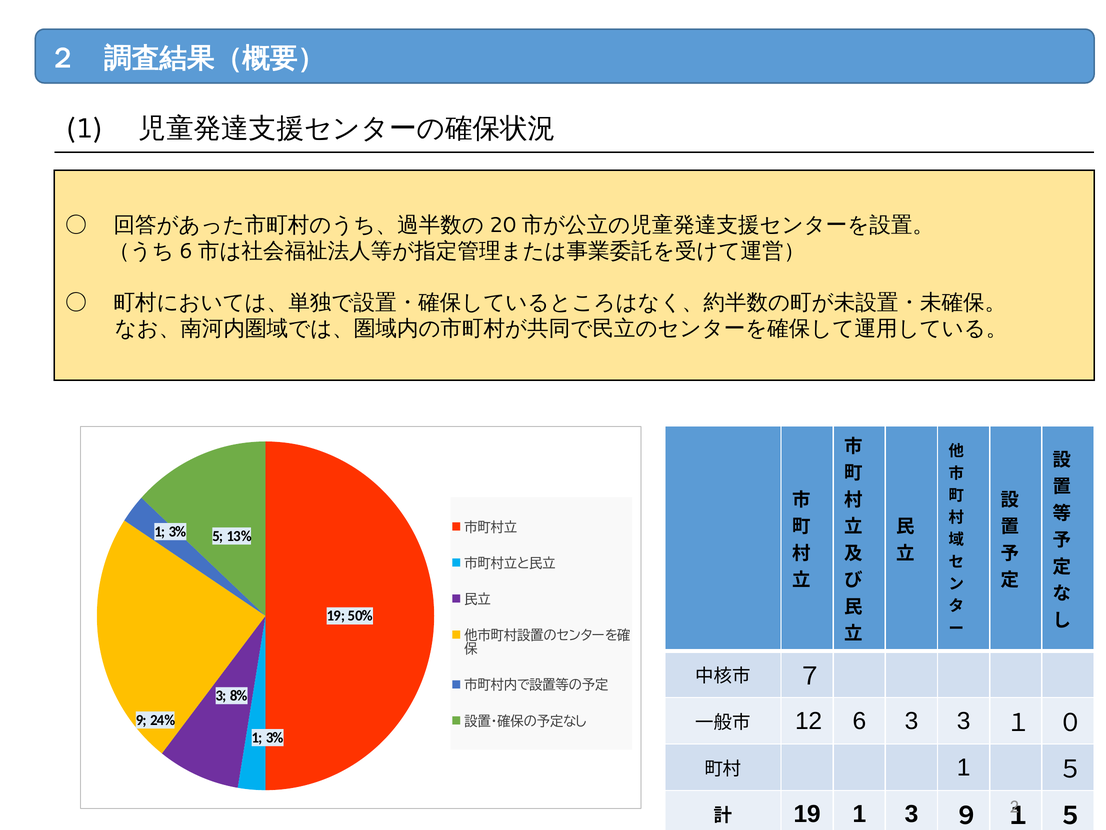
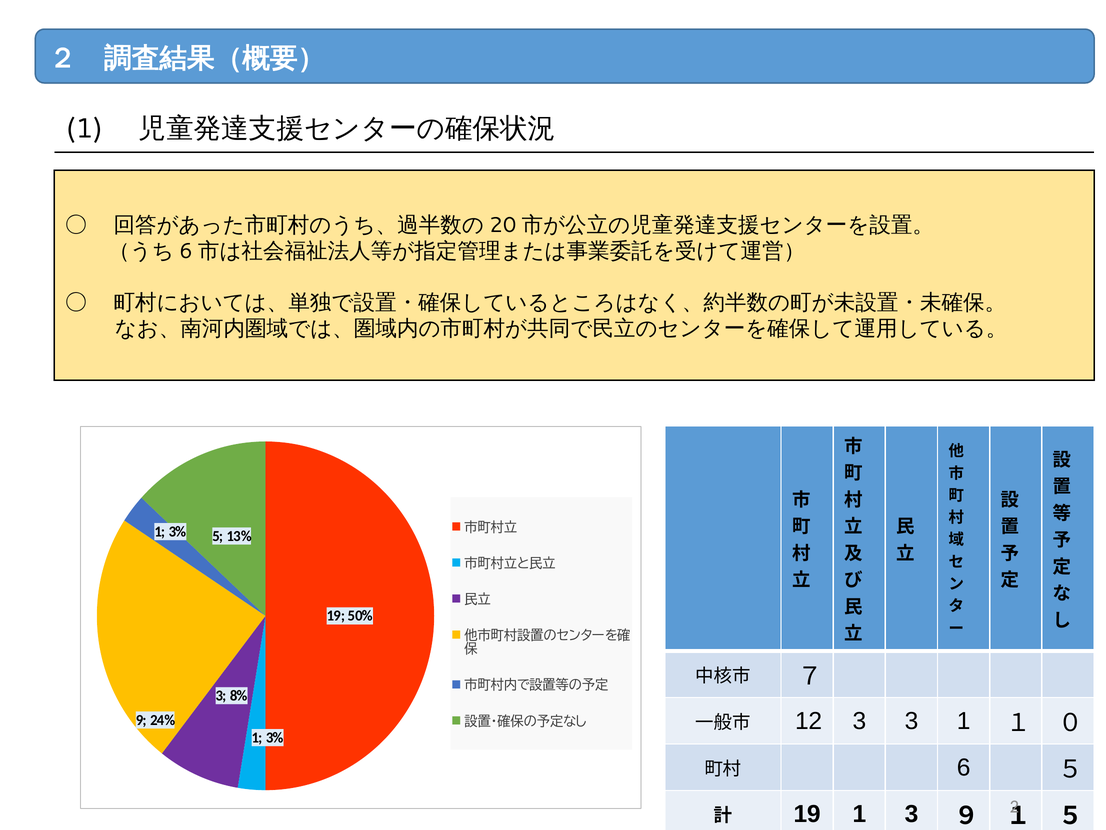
12 6: 6 -> 3
3 3: 3 -> 1
1 at (964, 767): 1 -> 6
